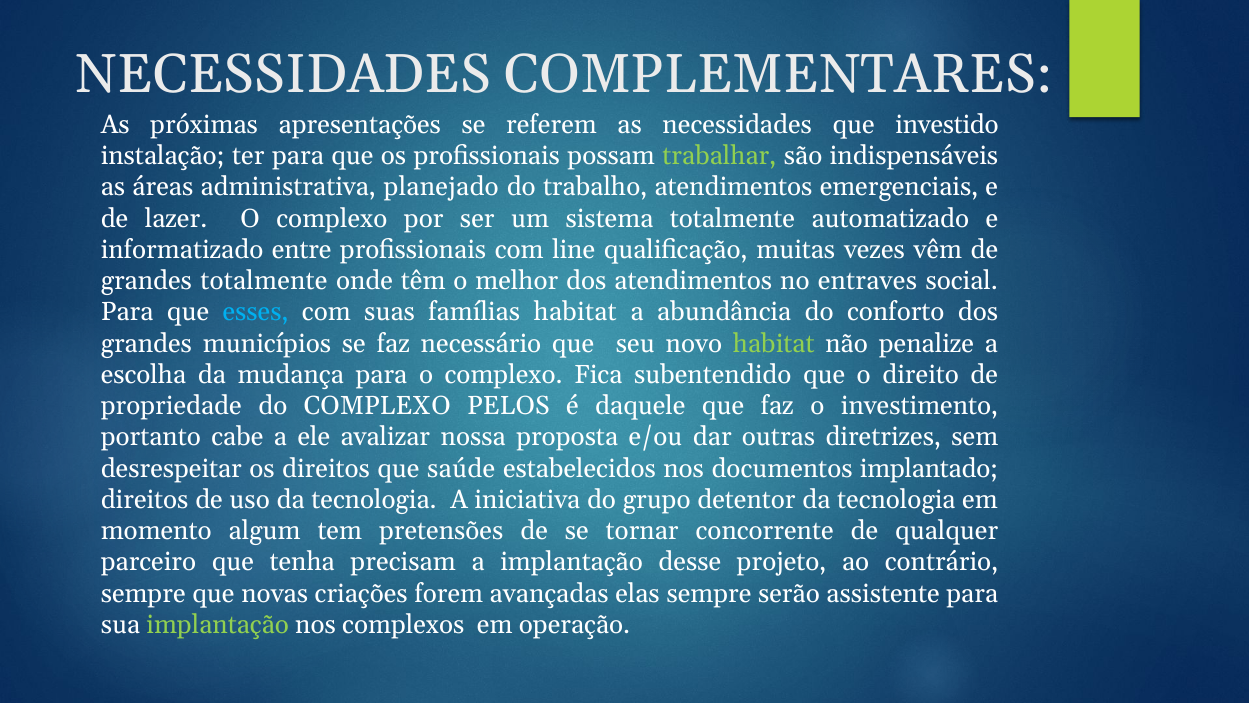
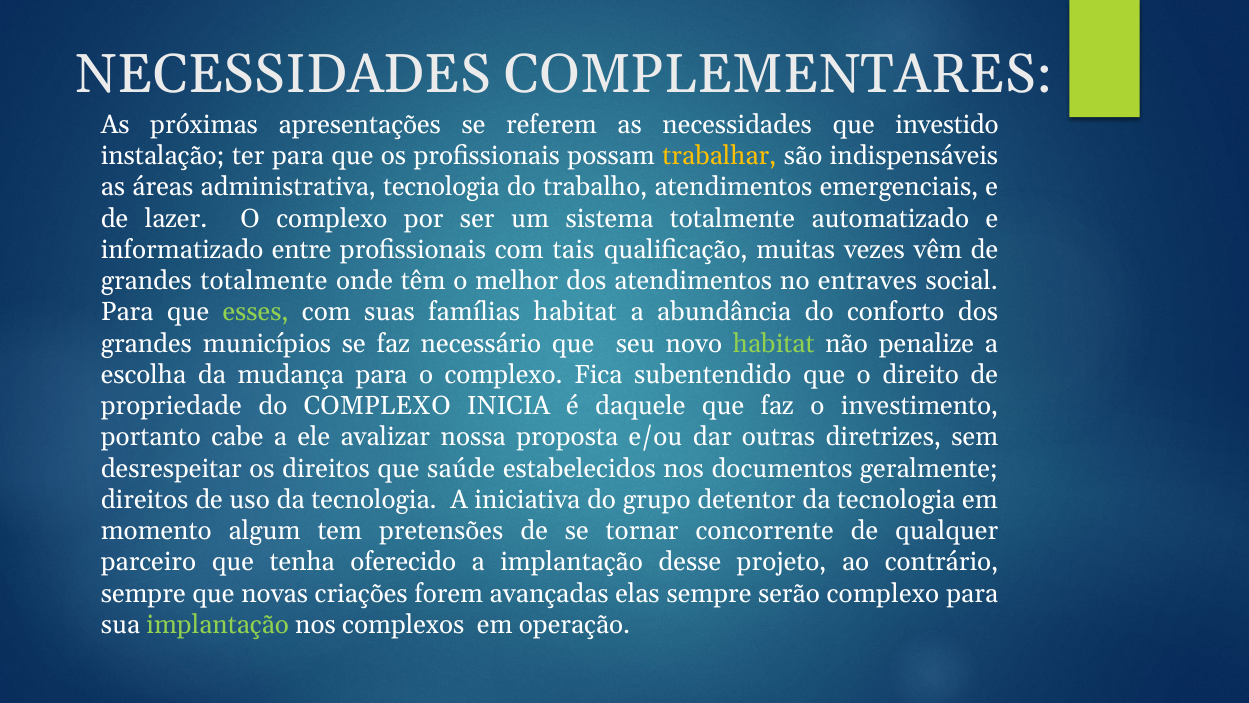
trabalhar colour: light green -> yellow
administrativa planejado: planejado -> tecnologia
line: line -> tais
esses colour: light blue -> light green
PELOS: PELOS -> INICIA
implantado: implantado -> geralmente
precisam: precisam -> oferecido
serão assistente: assistente -> complexo
